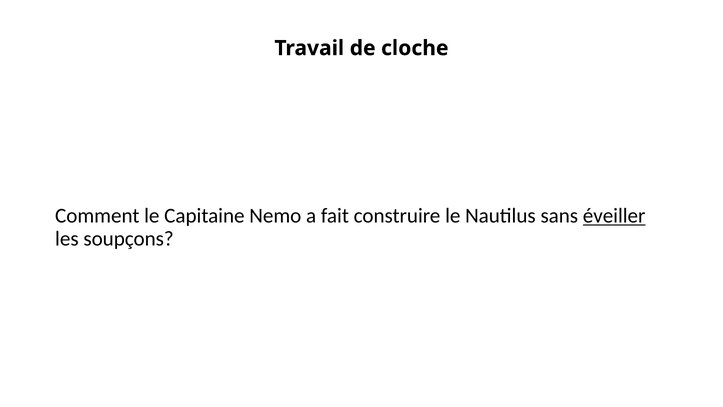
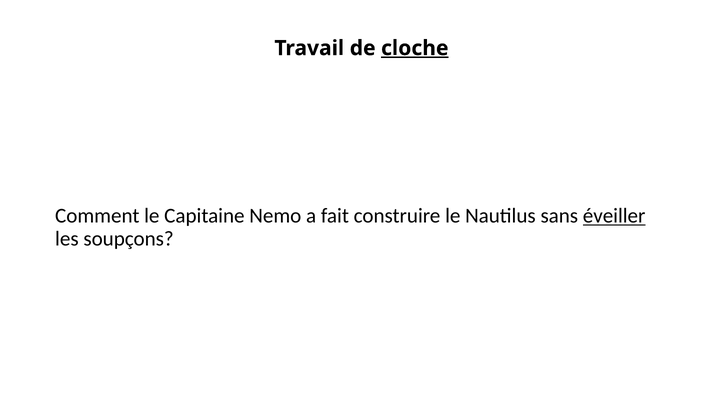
cloche underline: none -> present
